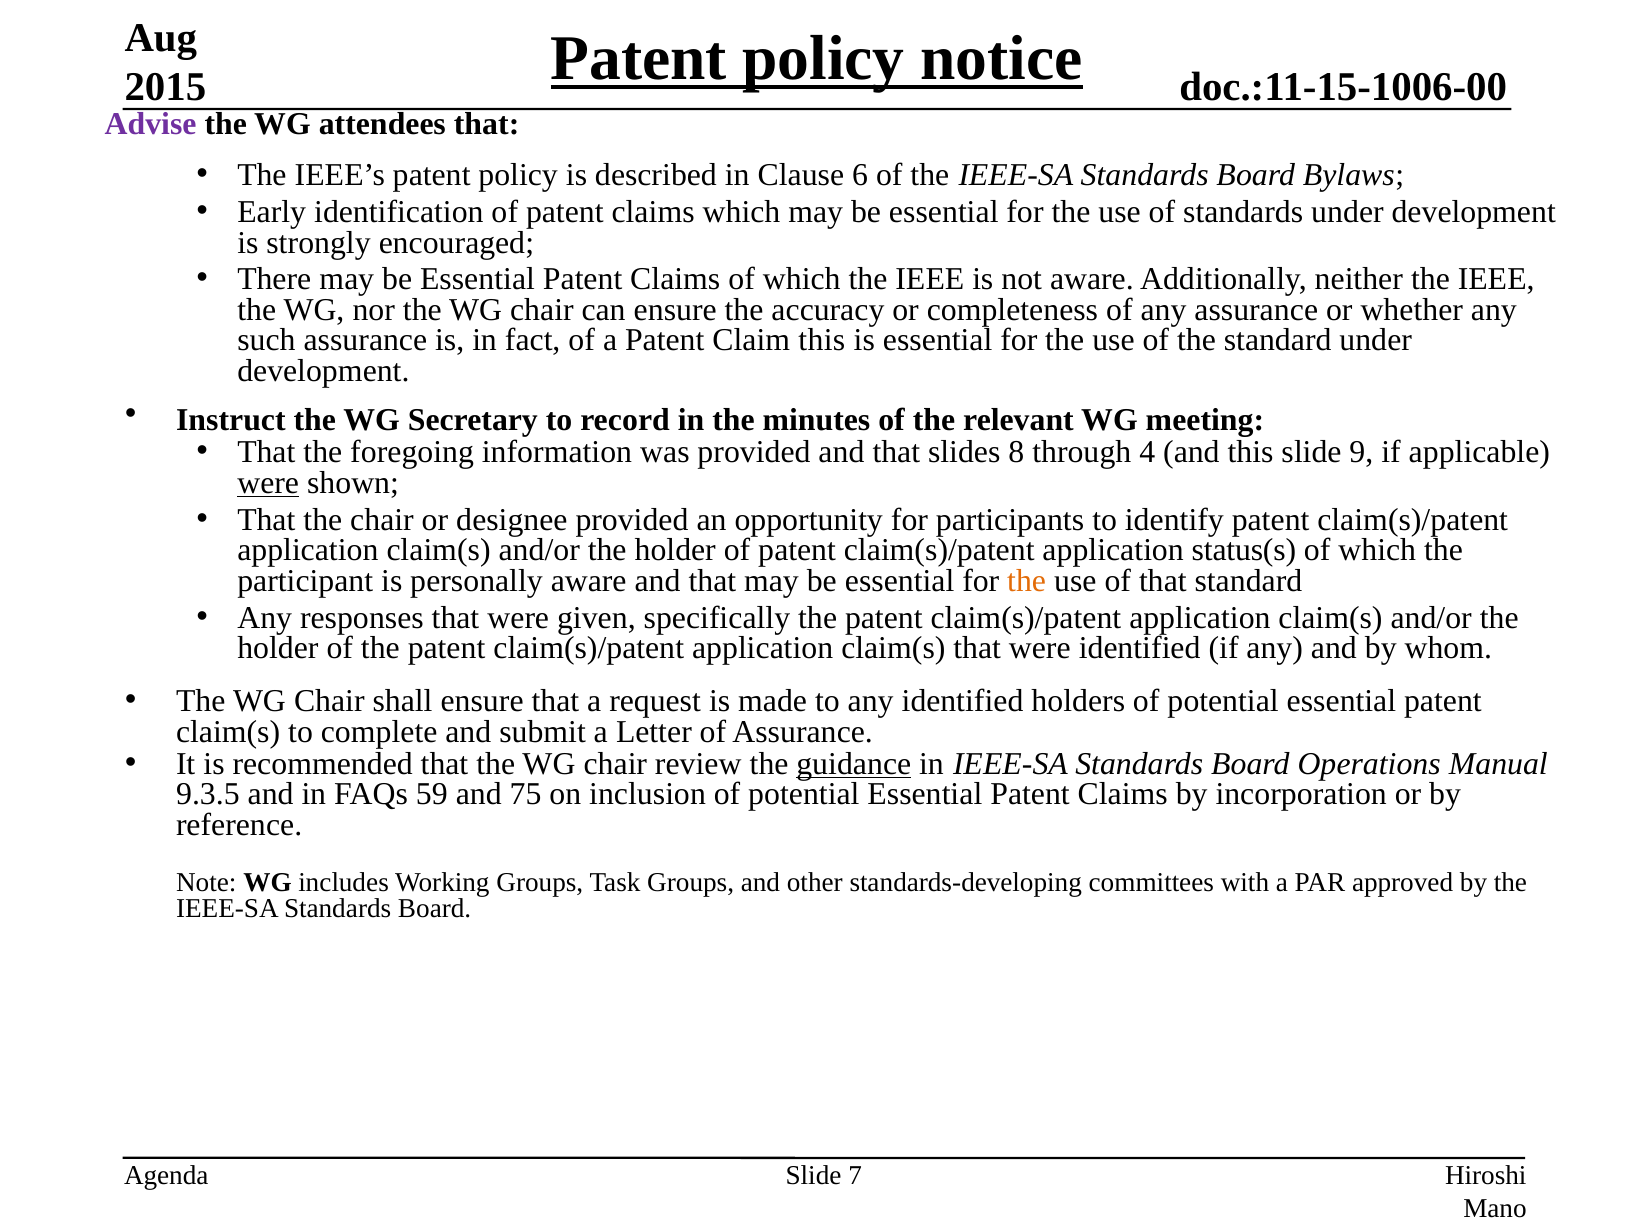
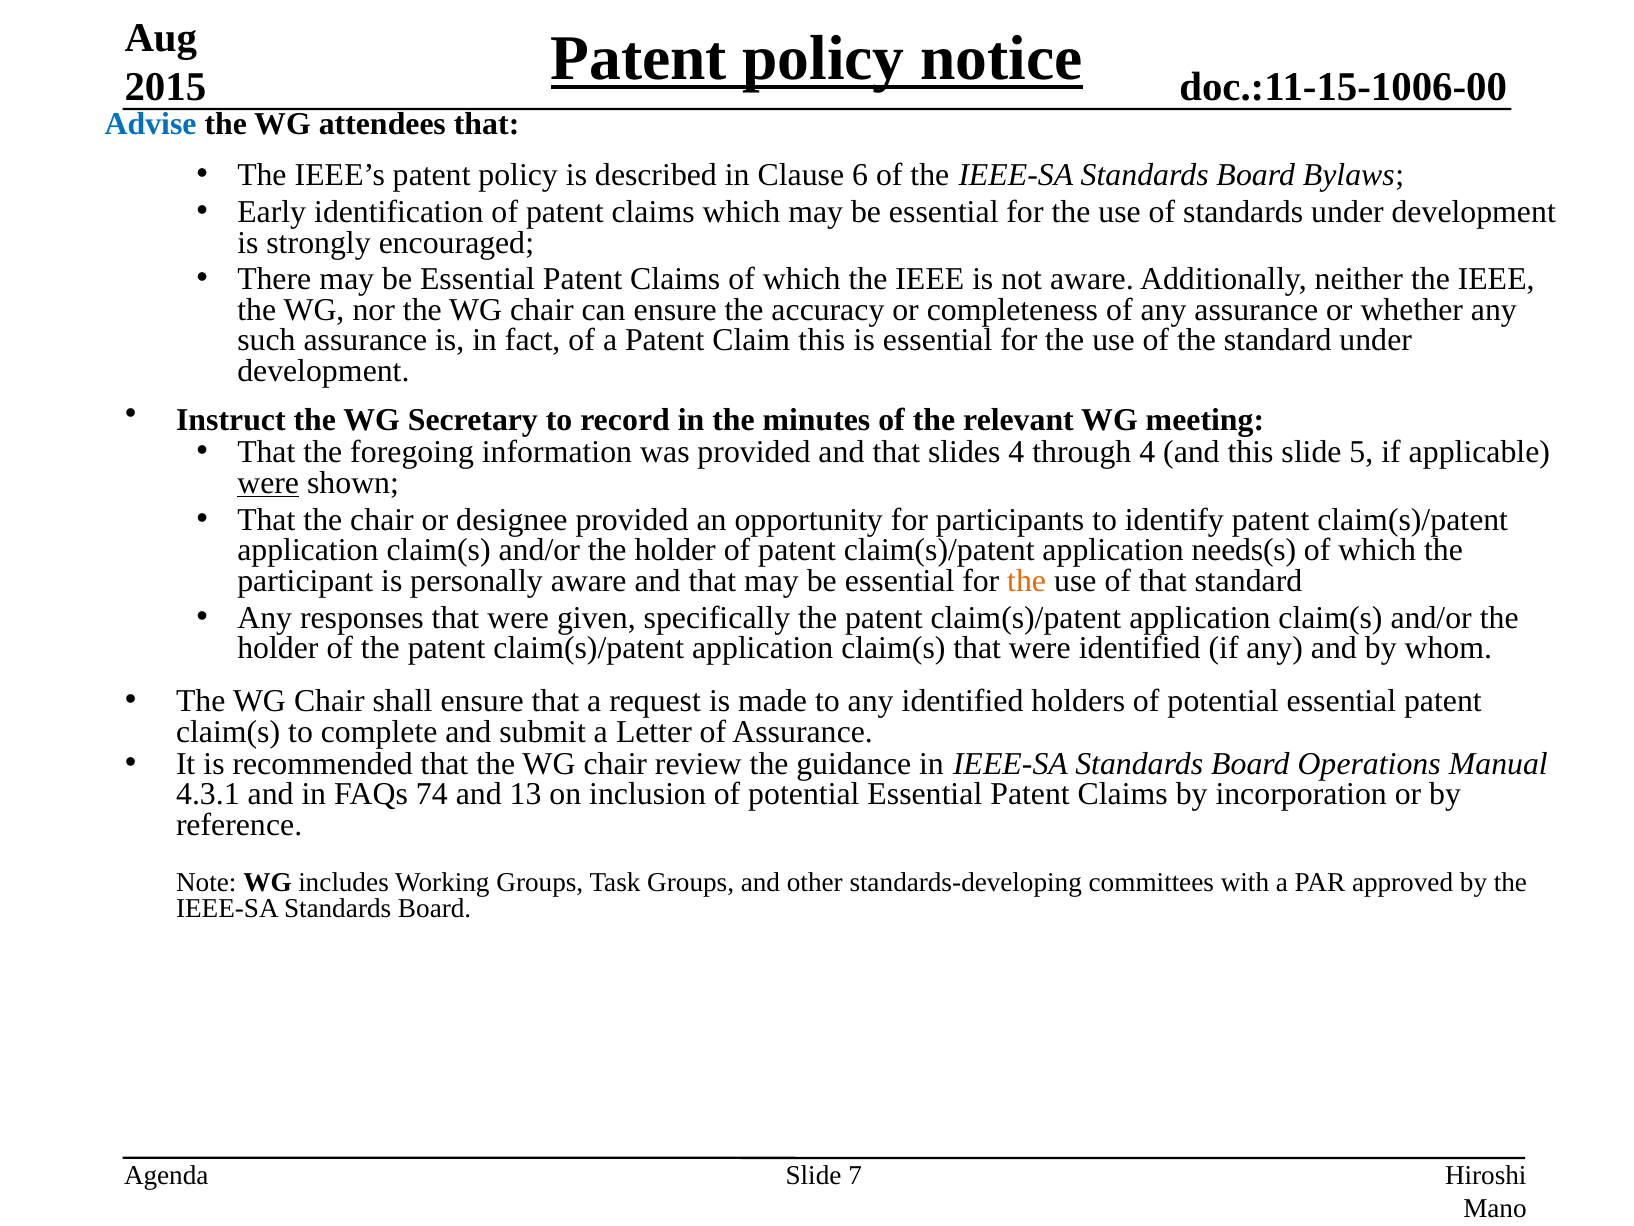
Advise colour: purple -> blue
slides 8: 8 -> 4
9: 9 -> 5
status(s: status(s -> needs(s
guidance underline: present -> none
9.3.5: 9.3.5 -> 4.3.1
59: 59 -> 74
75: 75 -> 13
